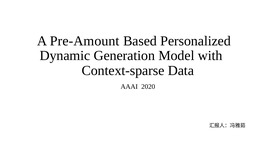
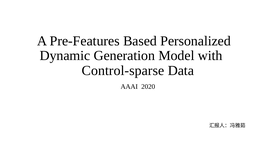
Pre-Amount: Pre-Amount -> Pre-Features
Context-sparse: Context-sparse -> Control-sparse
